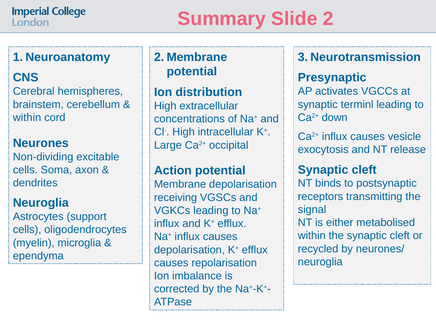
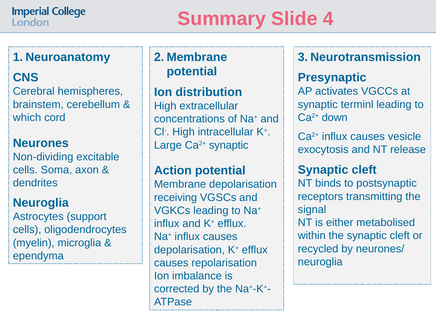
2: 2 -> 4
within at (27, 118): within -> which
Ca2+ occipital: occipital -> synaptic
